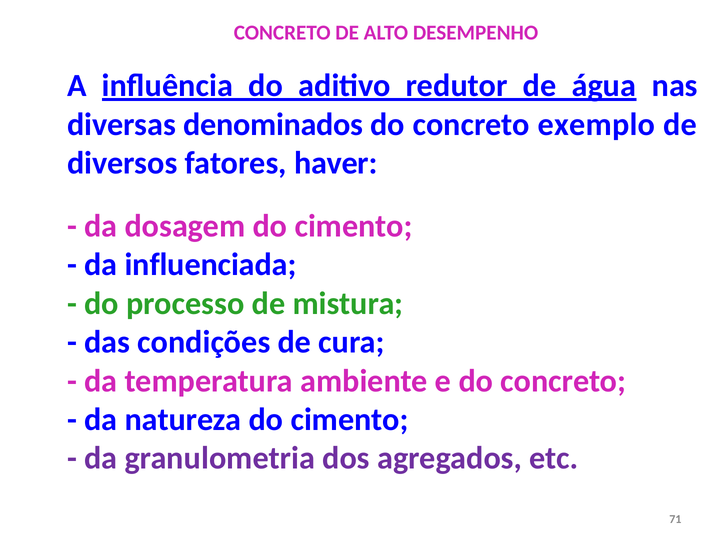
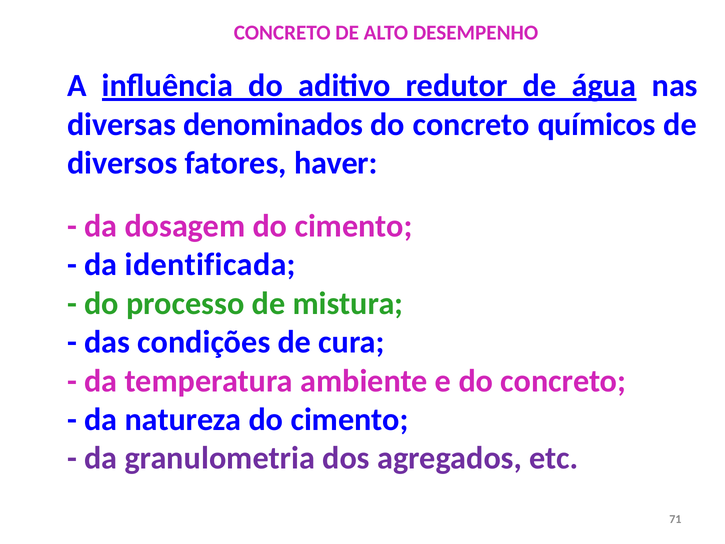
exemplo: exemplo -> químicos
influenciada: influenciada -> identificada
